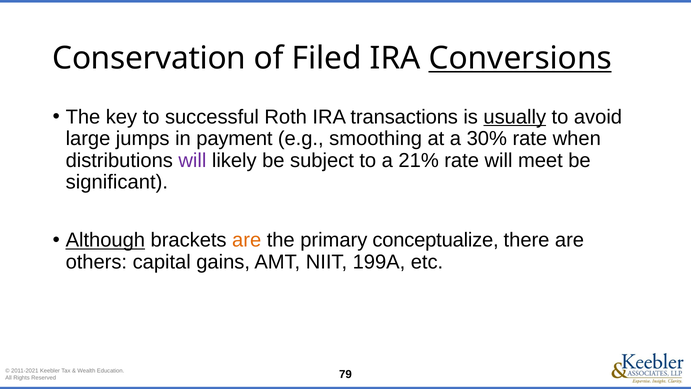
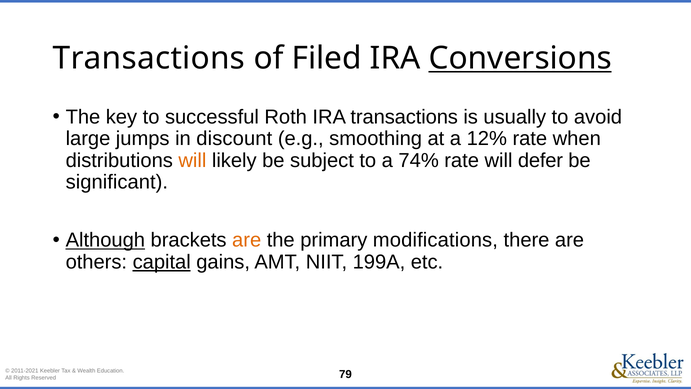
Conservation at (149, 58): Conservation -> Transactions
usually underline: present -> none
payment: payment -> discount
30%: 30% -> 12%
will at (192, 160) colour: purple -> orange
21%: 21% -> 74%
meet: meet -> defer
conceptualize: conceptualize -> modifications
capital underline: none -> present
